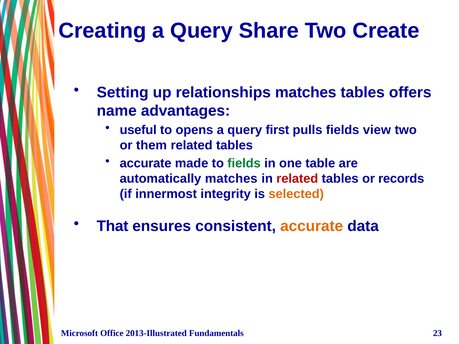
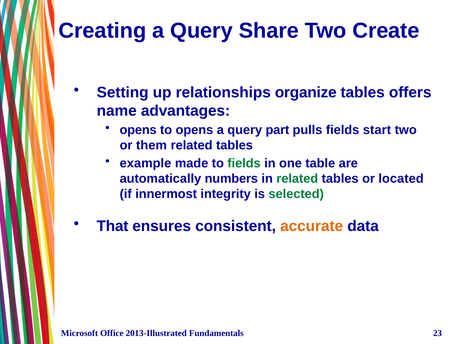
relationships matches: matches -> organize
useful at (138, 130): useful -> opens
first: first -> part
view: view -> start
accurate at (146, 163): accurate -> example
automatically matches: matches -> numbers
related at (297, 179) colour: red -> green
records: records -> located
selected colour: orange -> green
